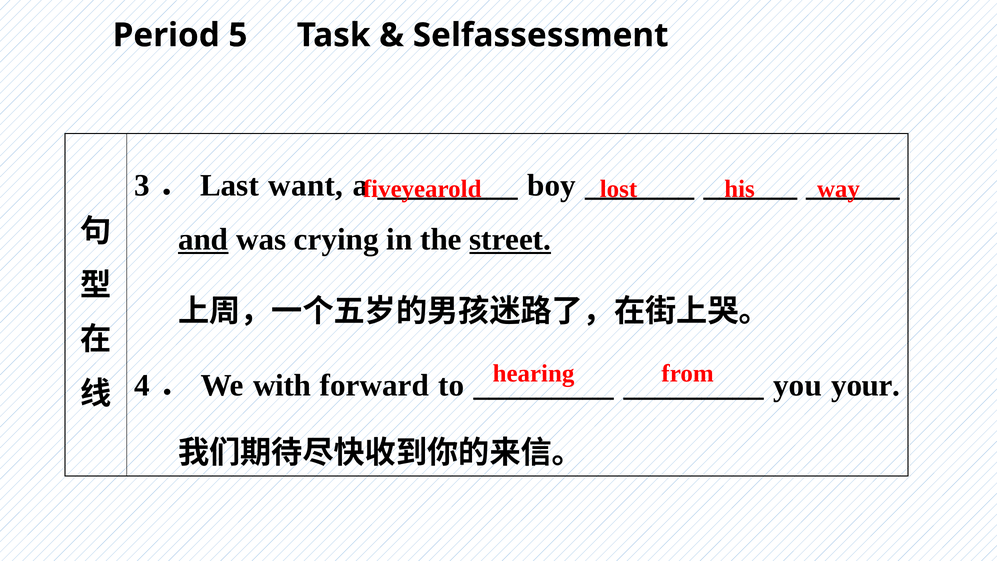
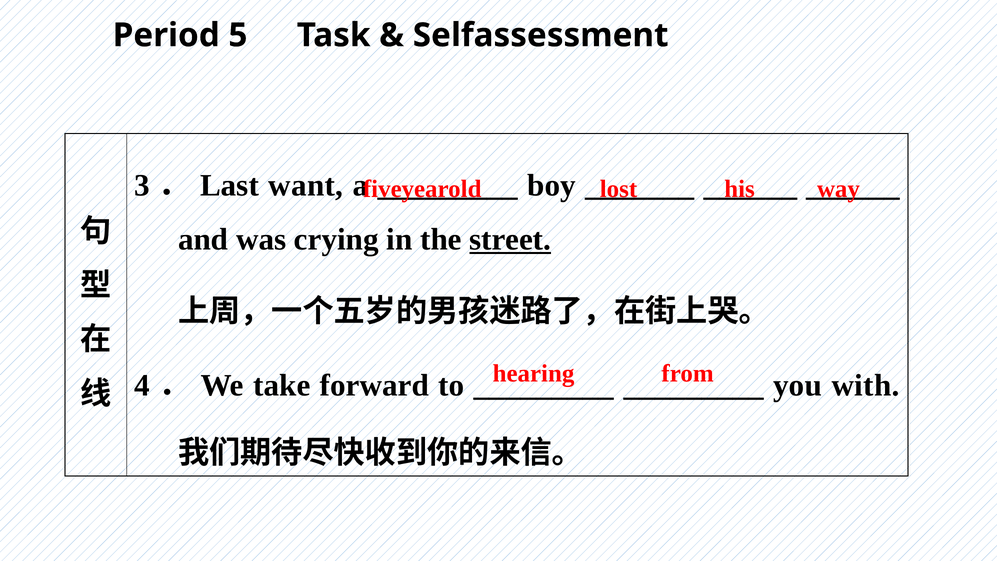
and underline: present -> none
with: with -> take
your: your -> with
